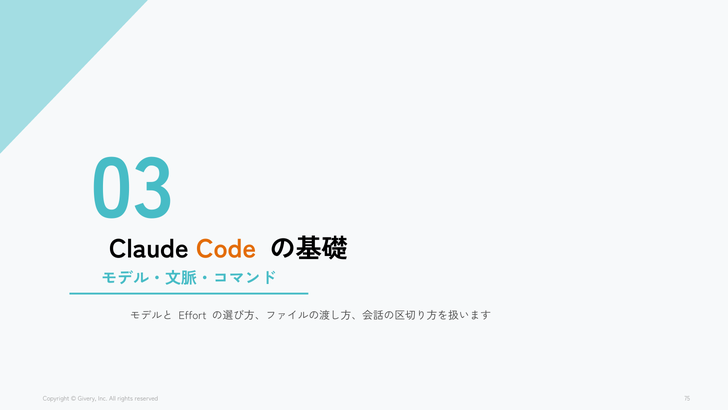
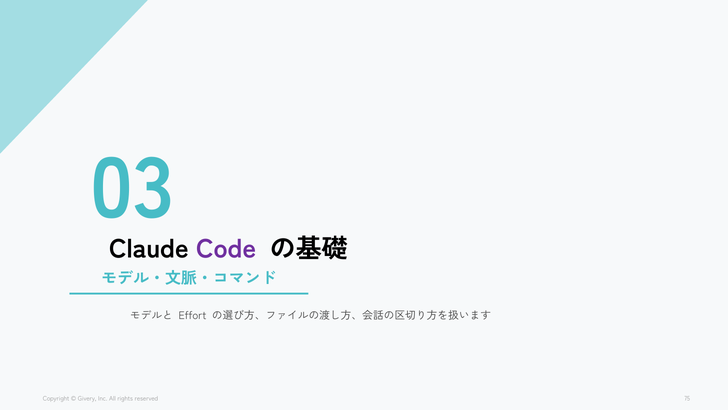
Code colour: orange -> purple
